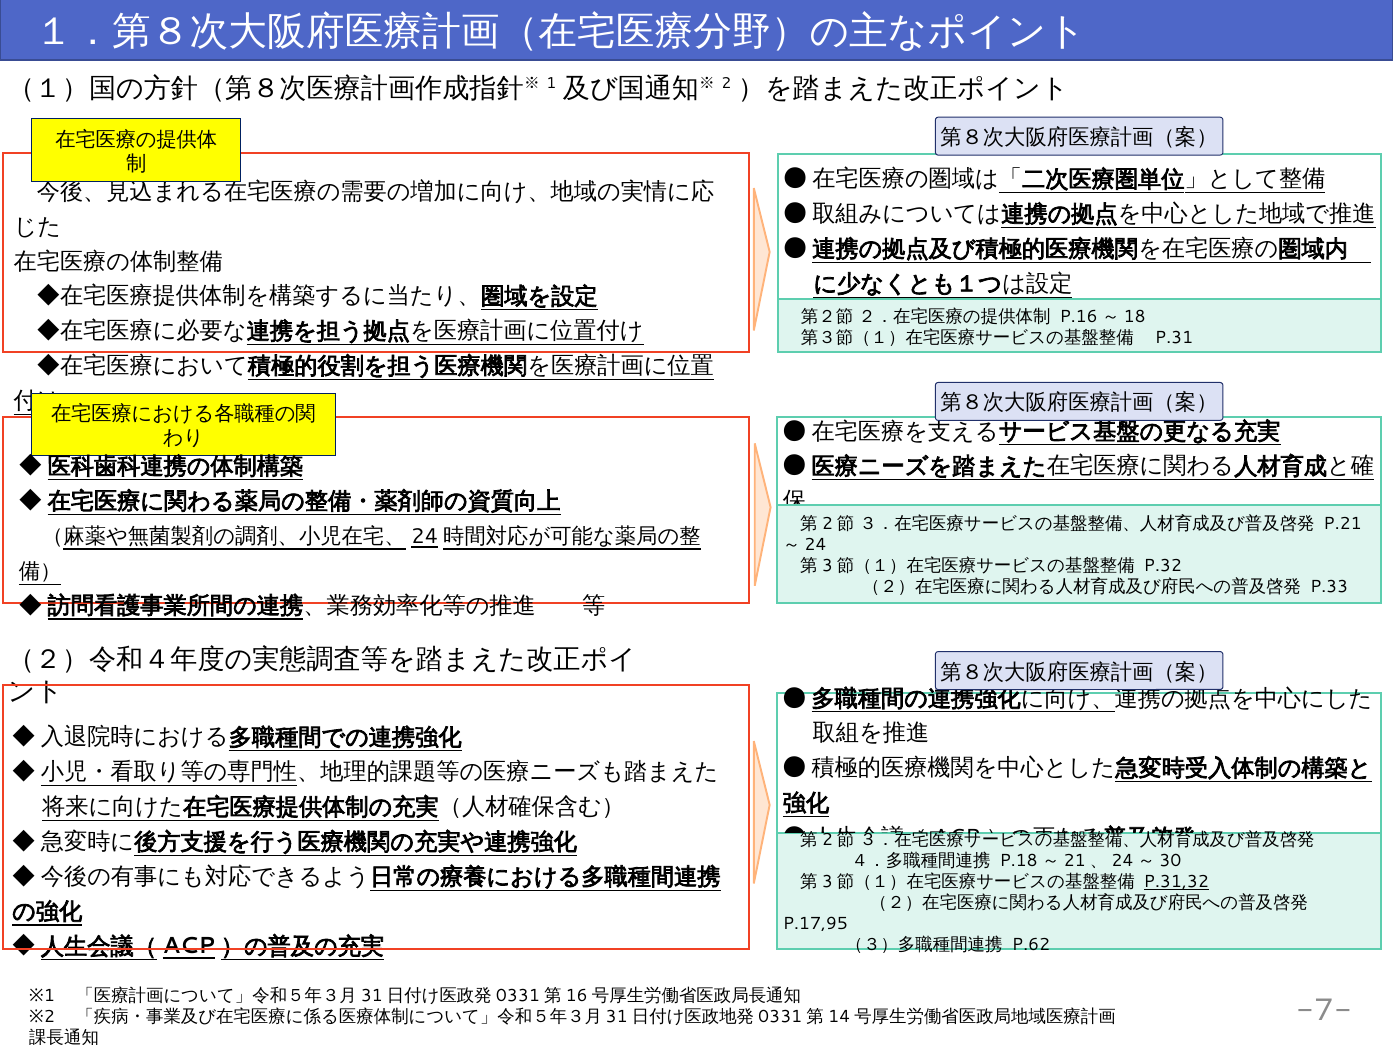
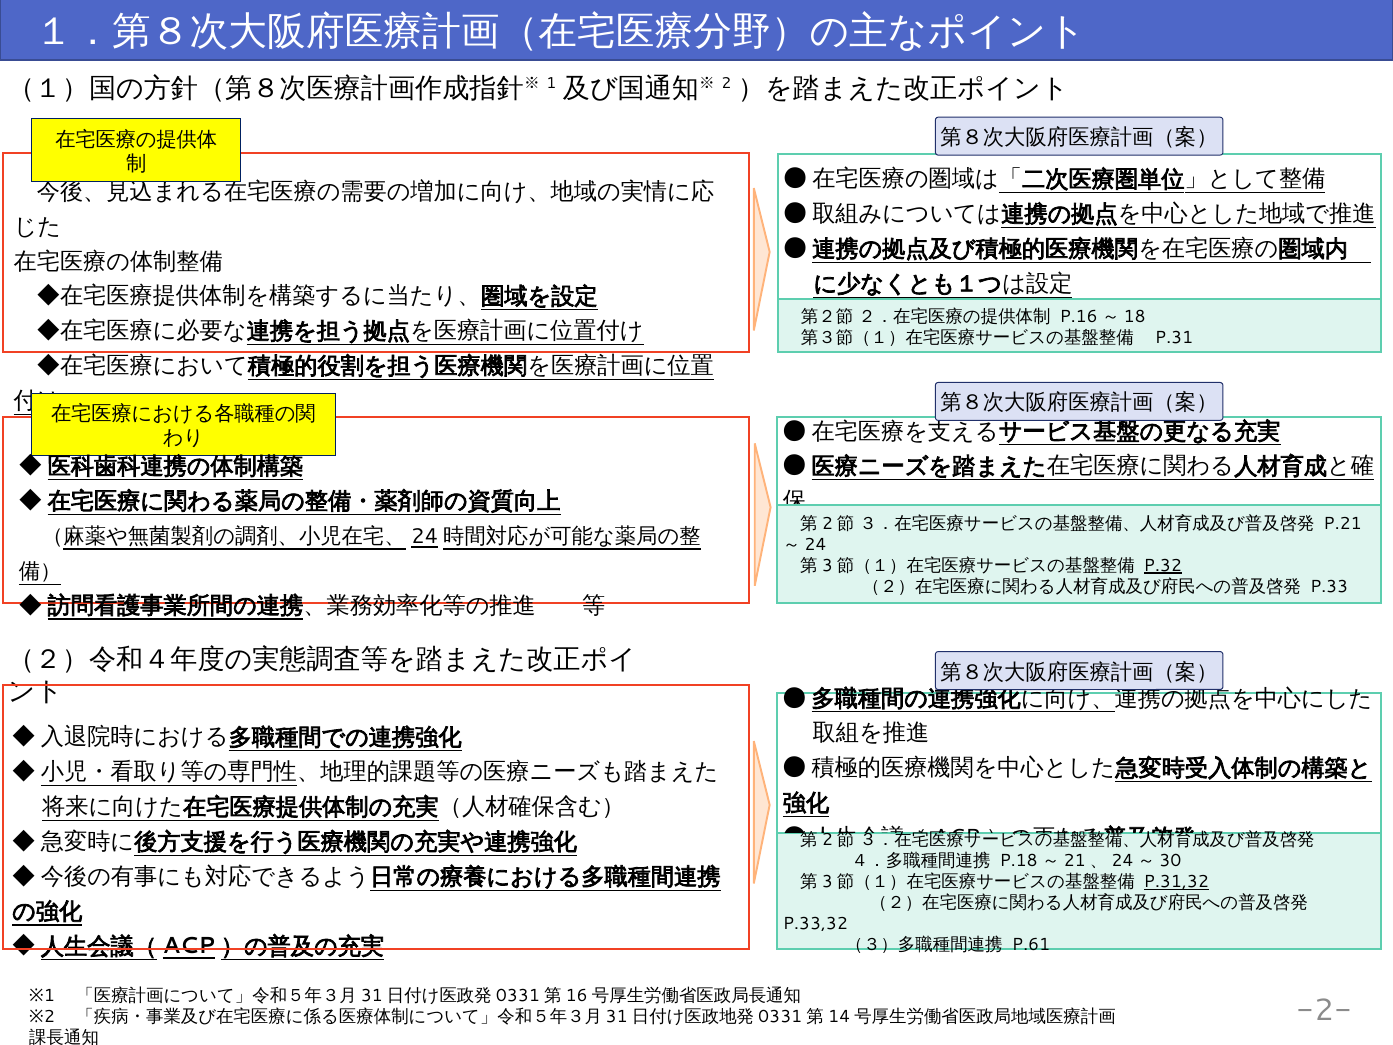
P.32 underline: none -> present
P.17,95: P.17,95 -> P.33,32
P.62: P.62 -> P.61
-7-: -7- -> -2-
